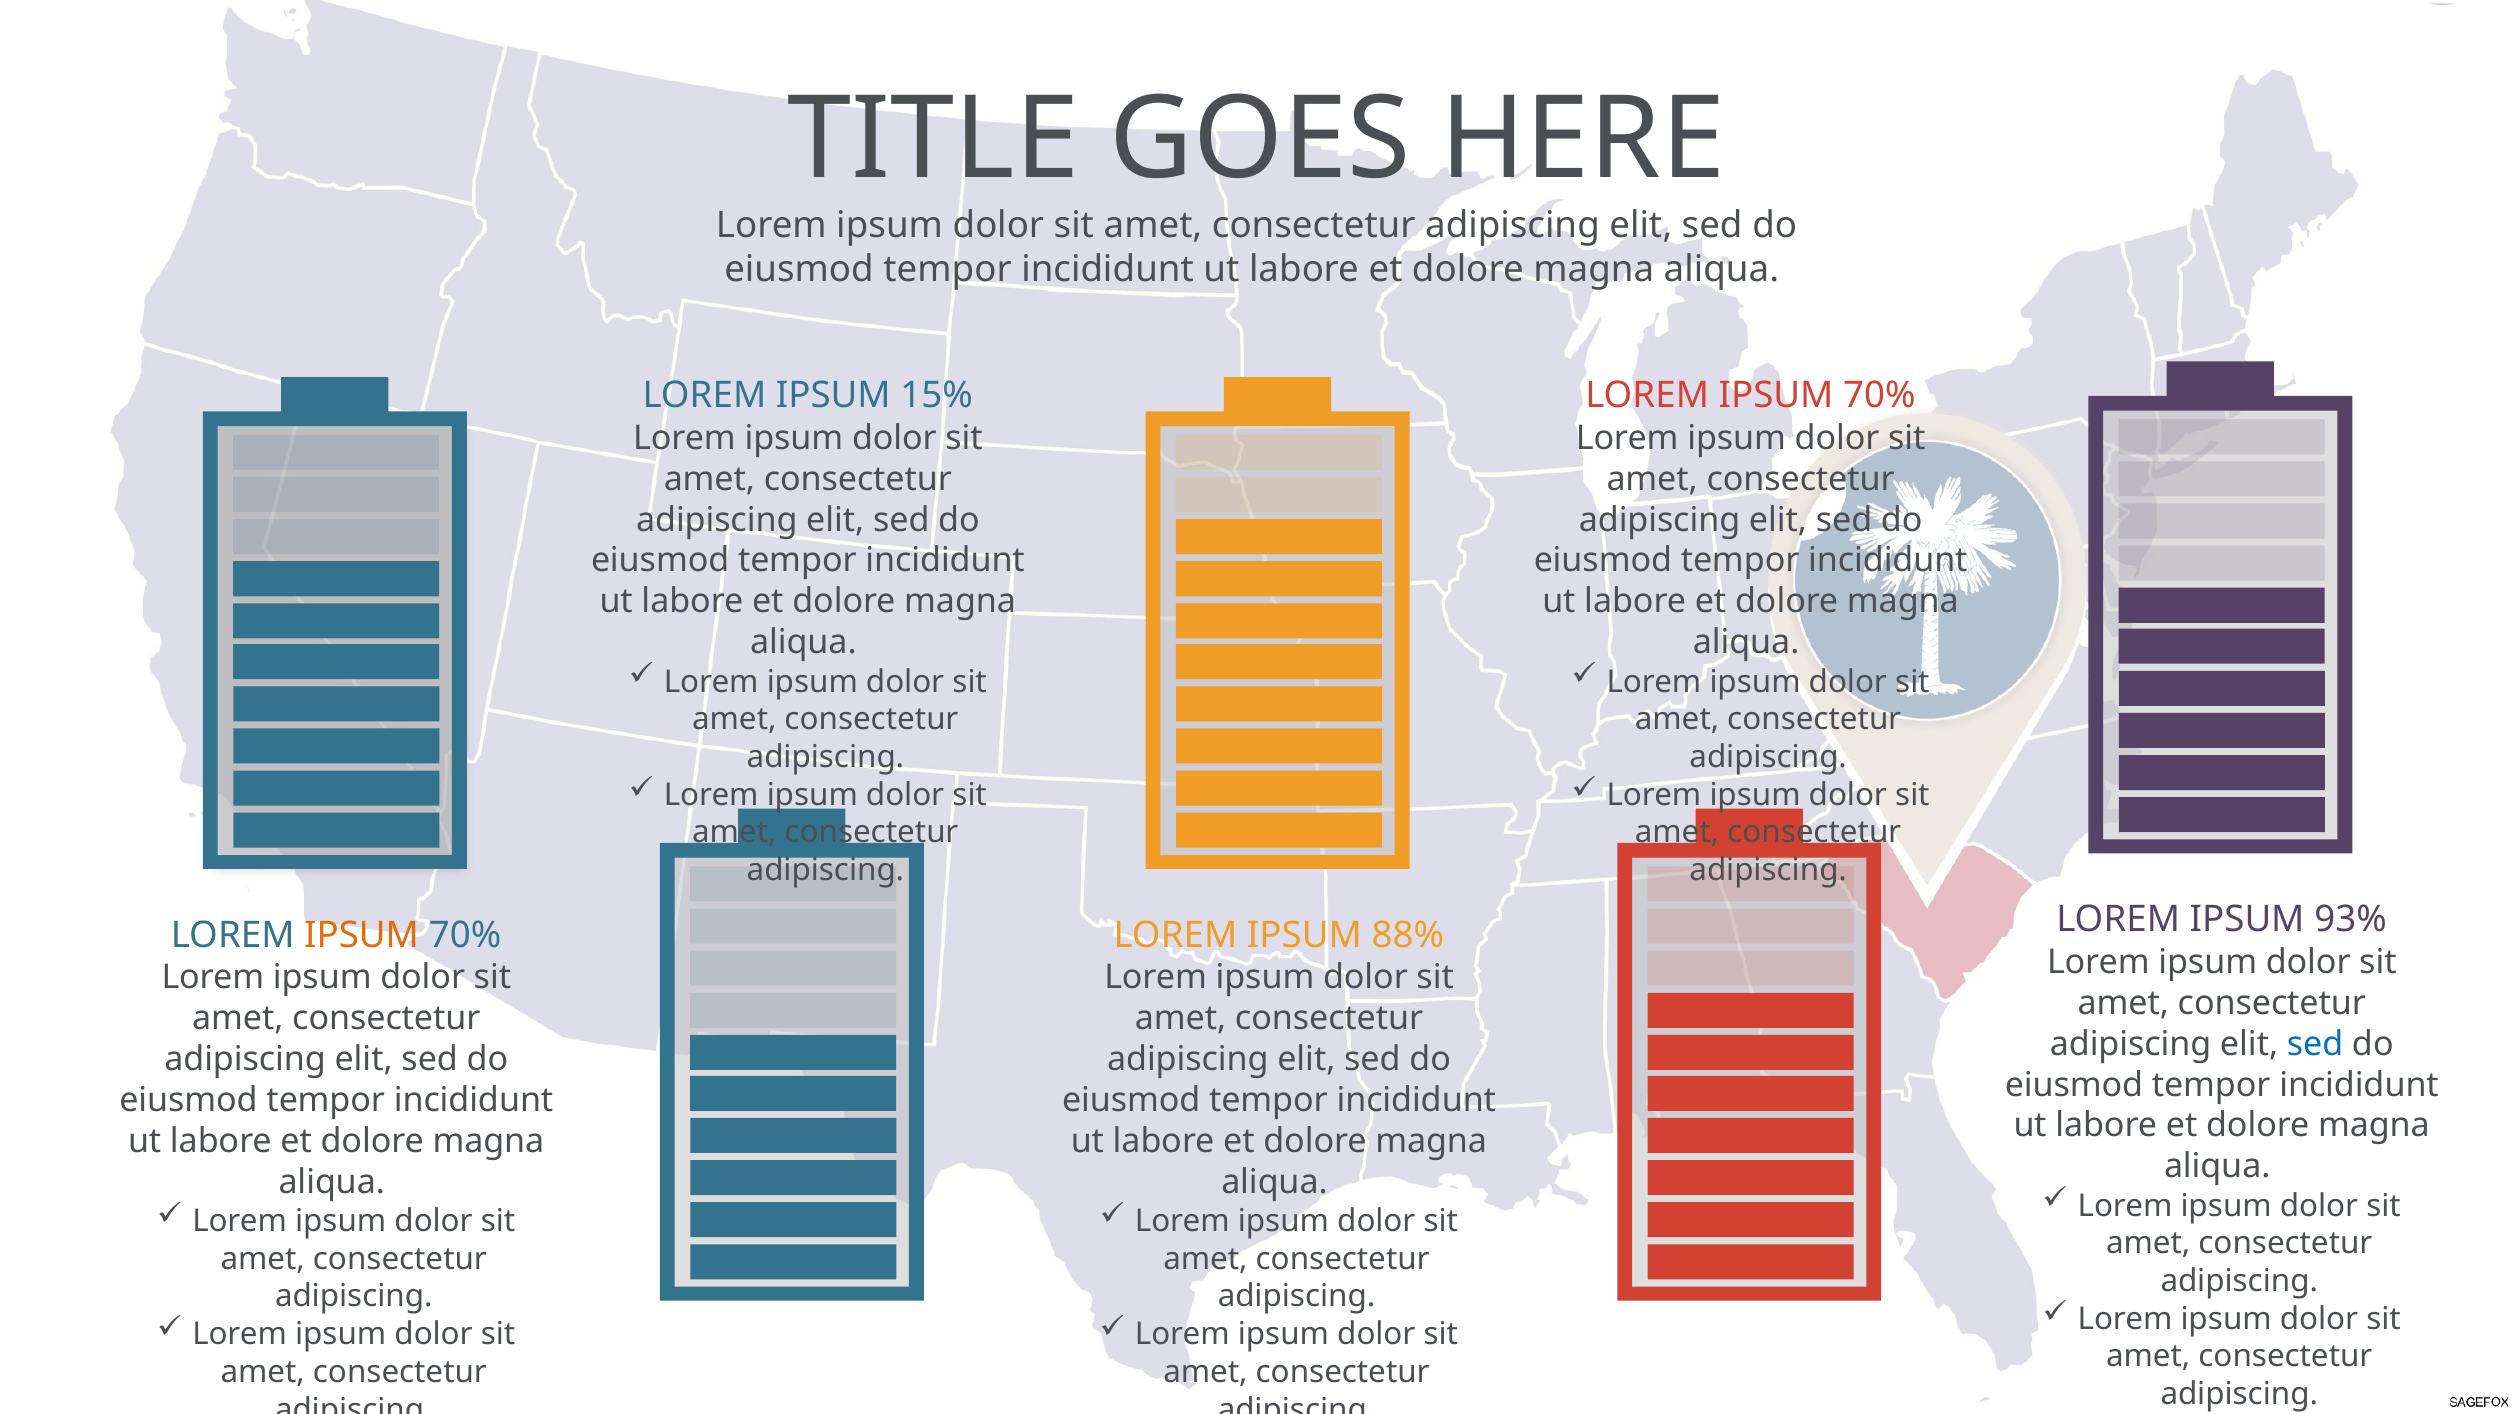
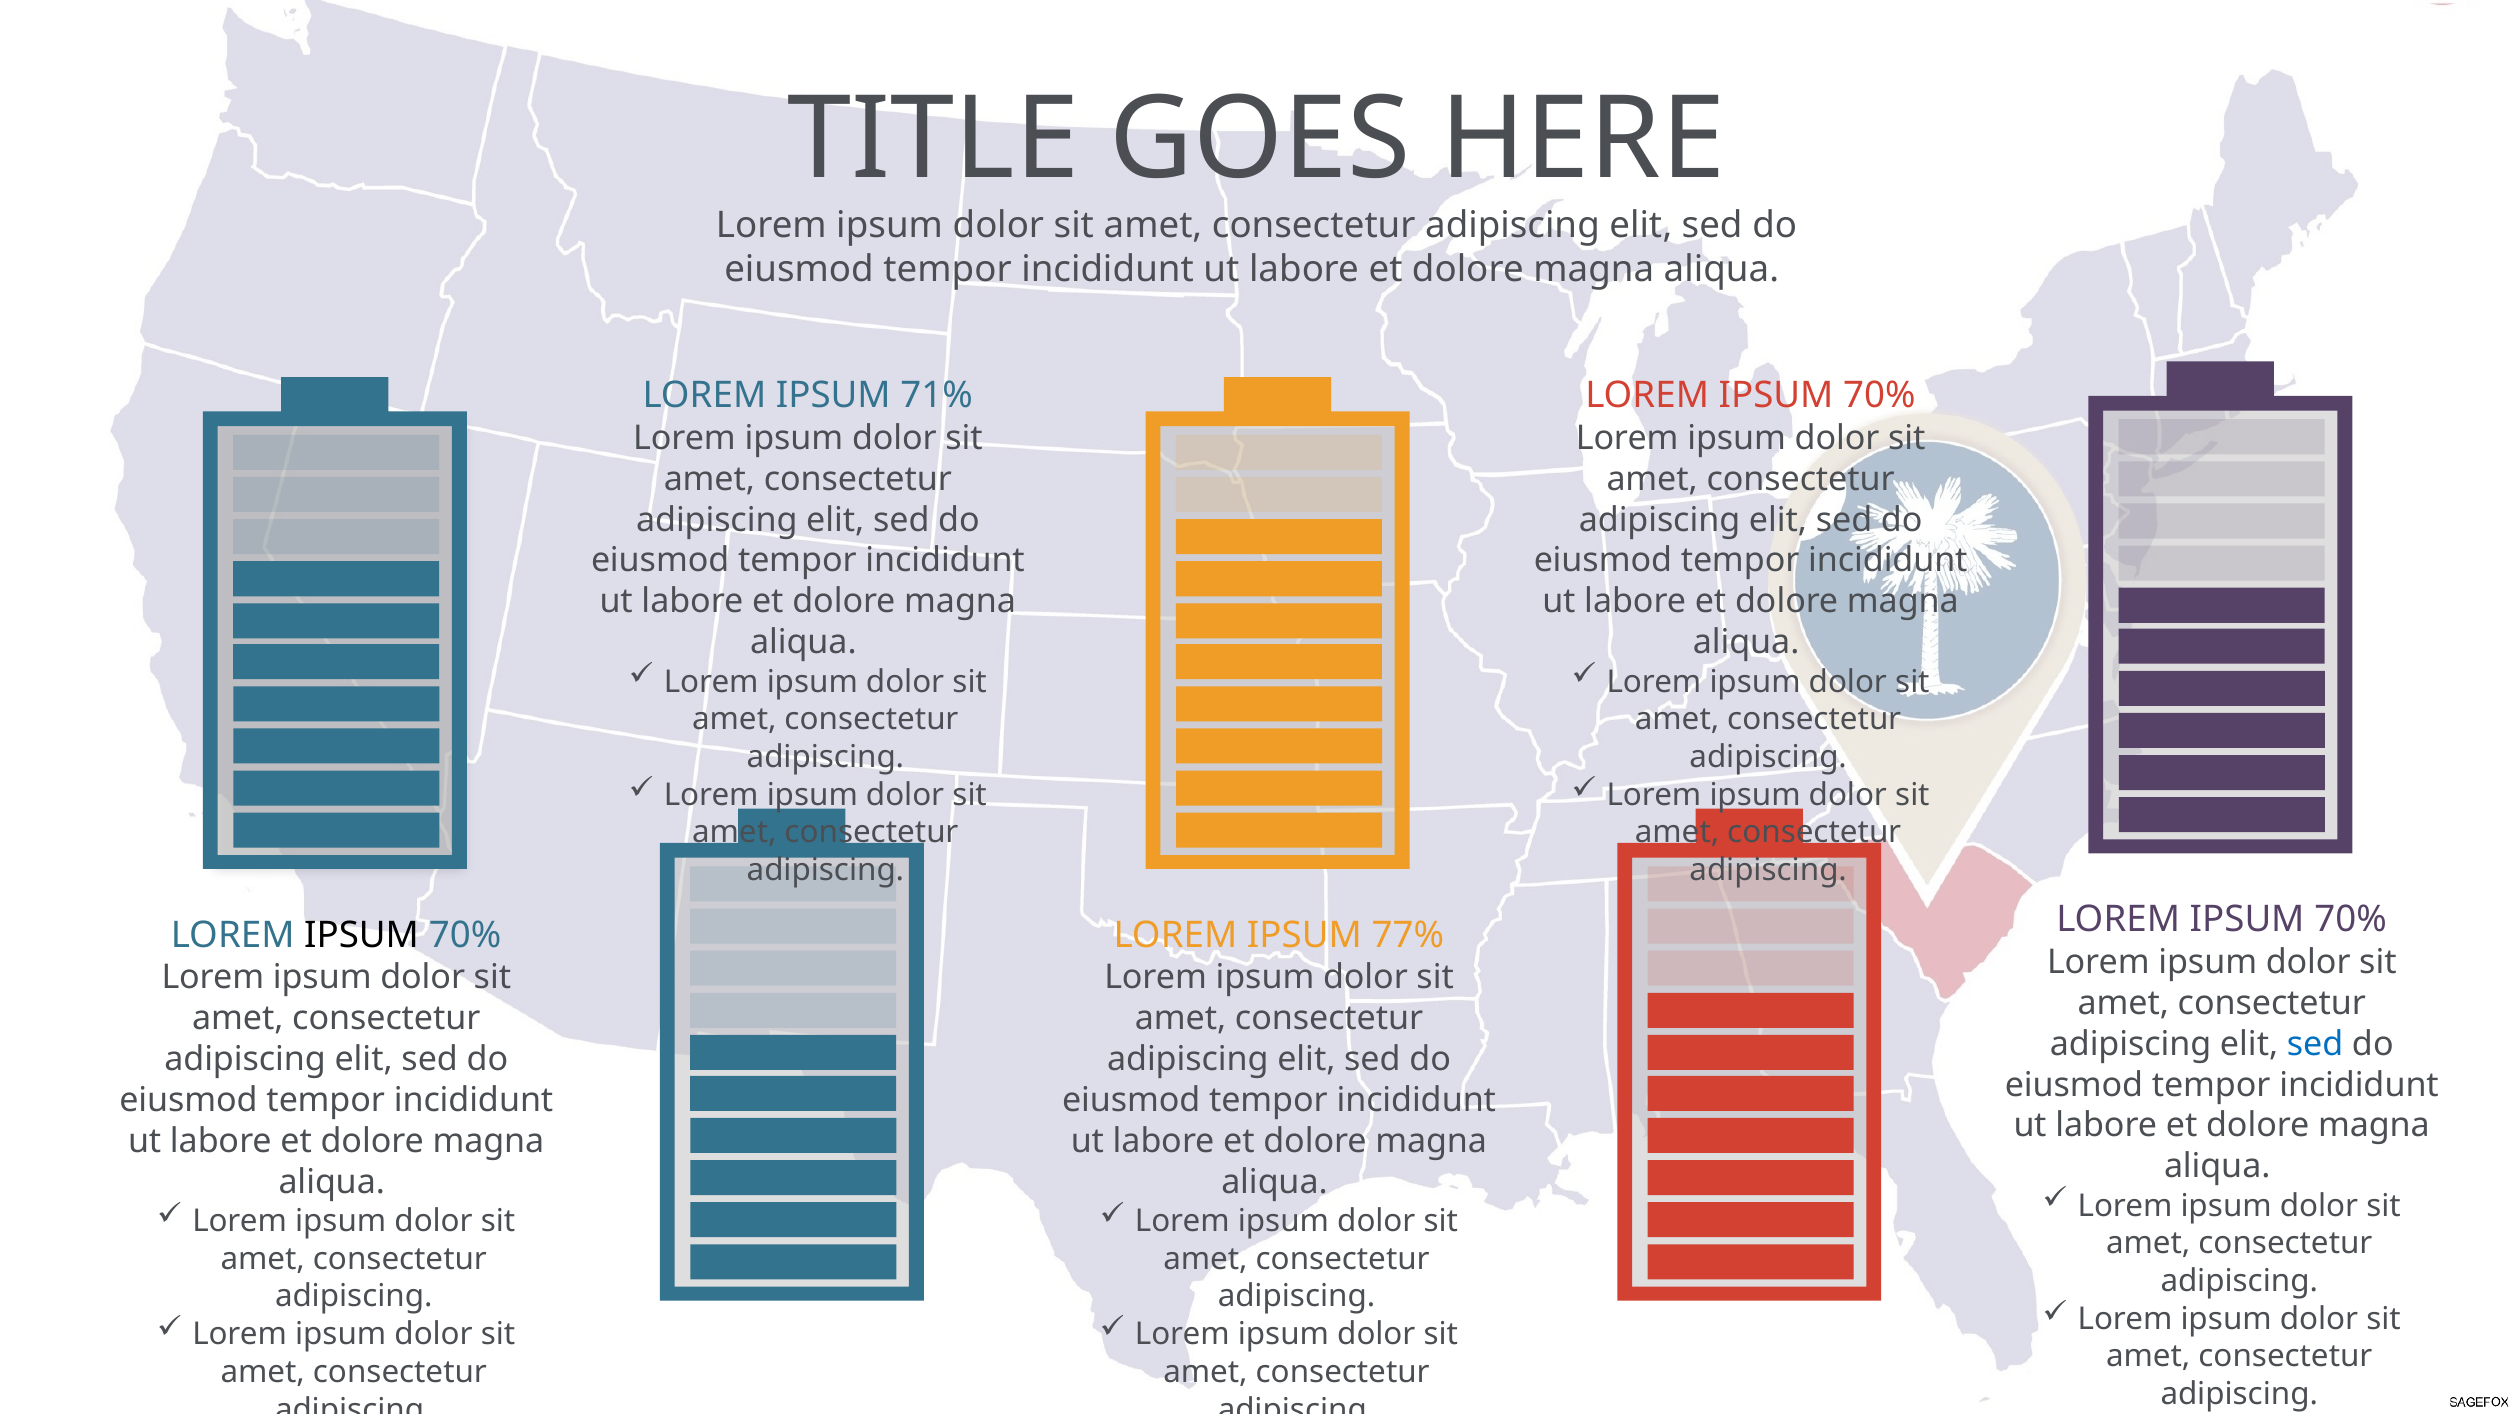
15%: 15% -> 71%
93% at (2350, 920): 93% -> 70%
IPSUM at (362, 935) colour: orange -> black
88%: 88% -> 77%
